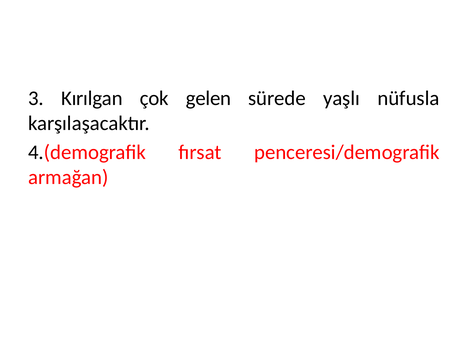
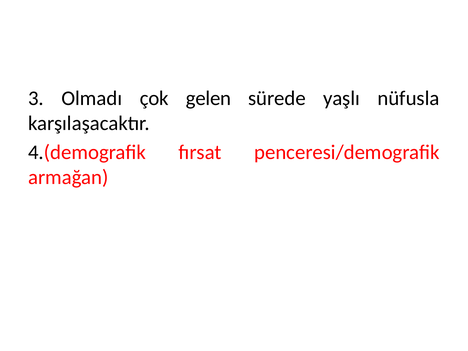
Kırılgan: Kırılgan -> Olmadı
